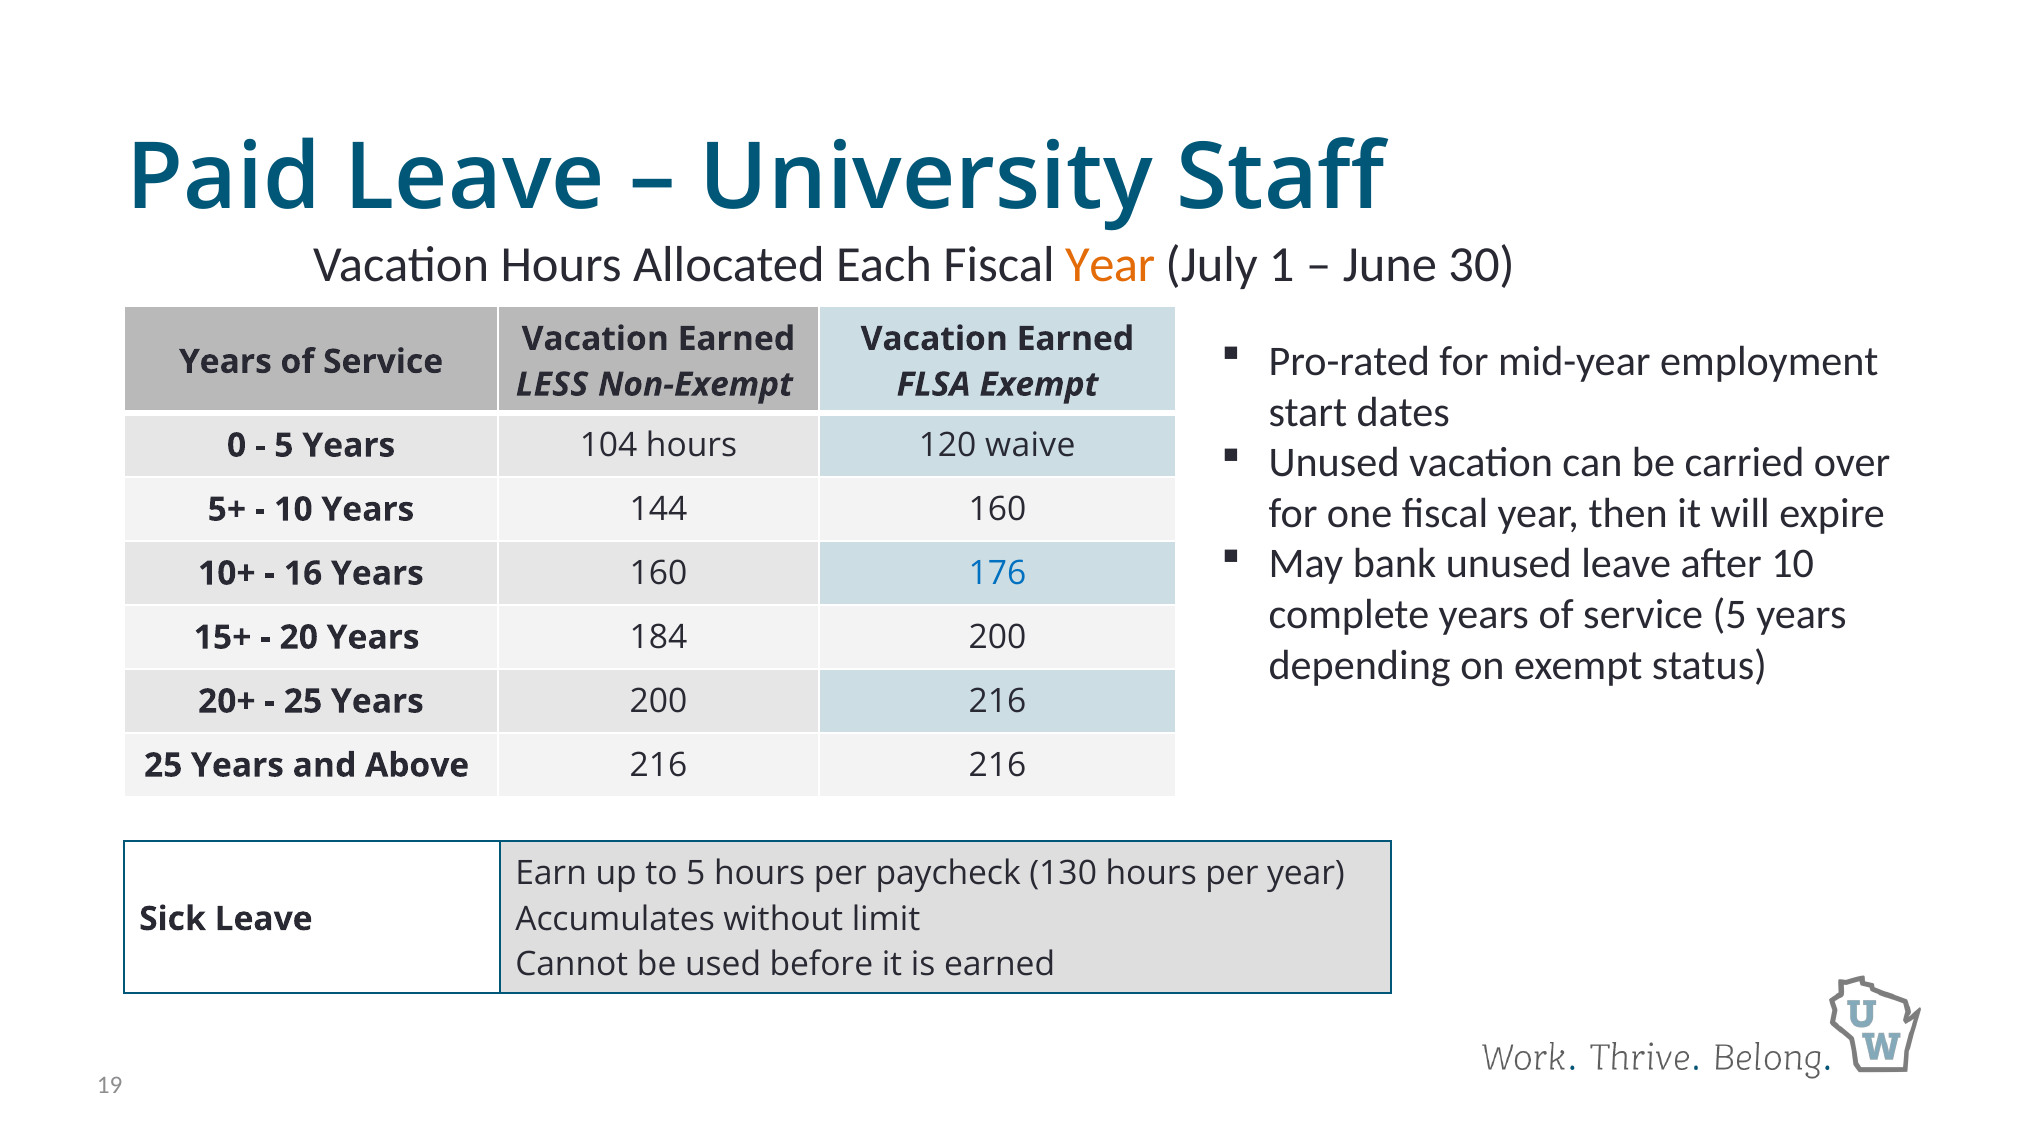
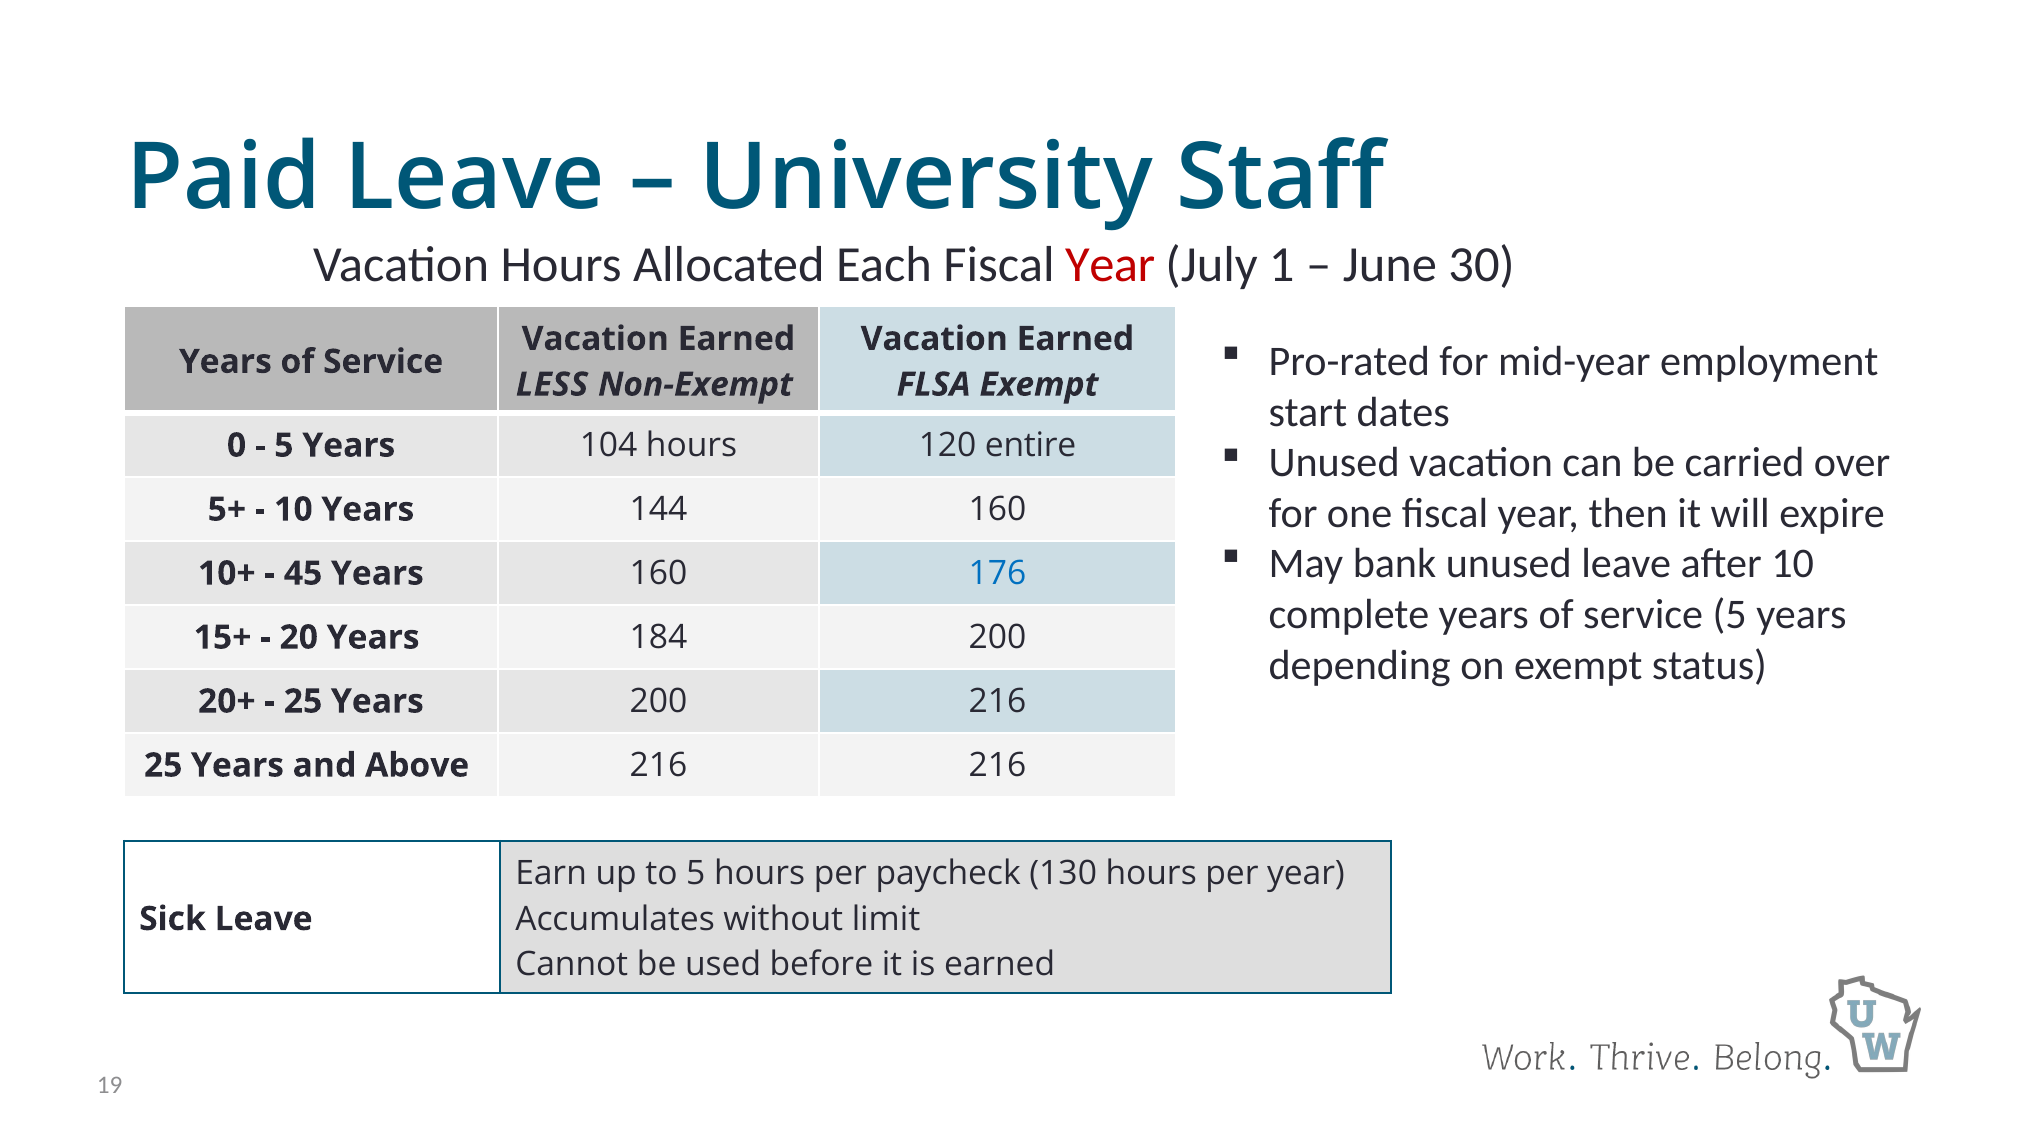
Year at (1110, 265) colour: orange -> red
waive: waive -> entire
16: 16 -> 45
